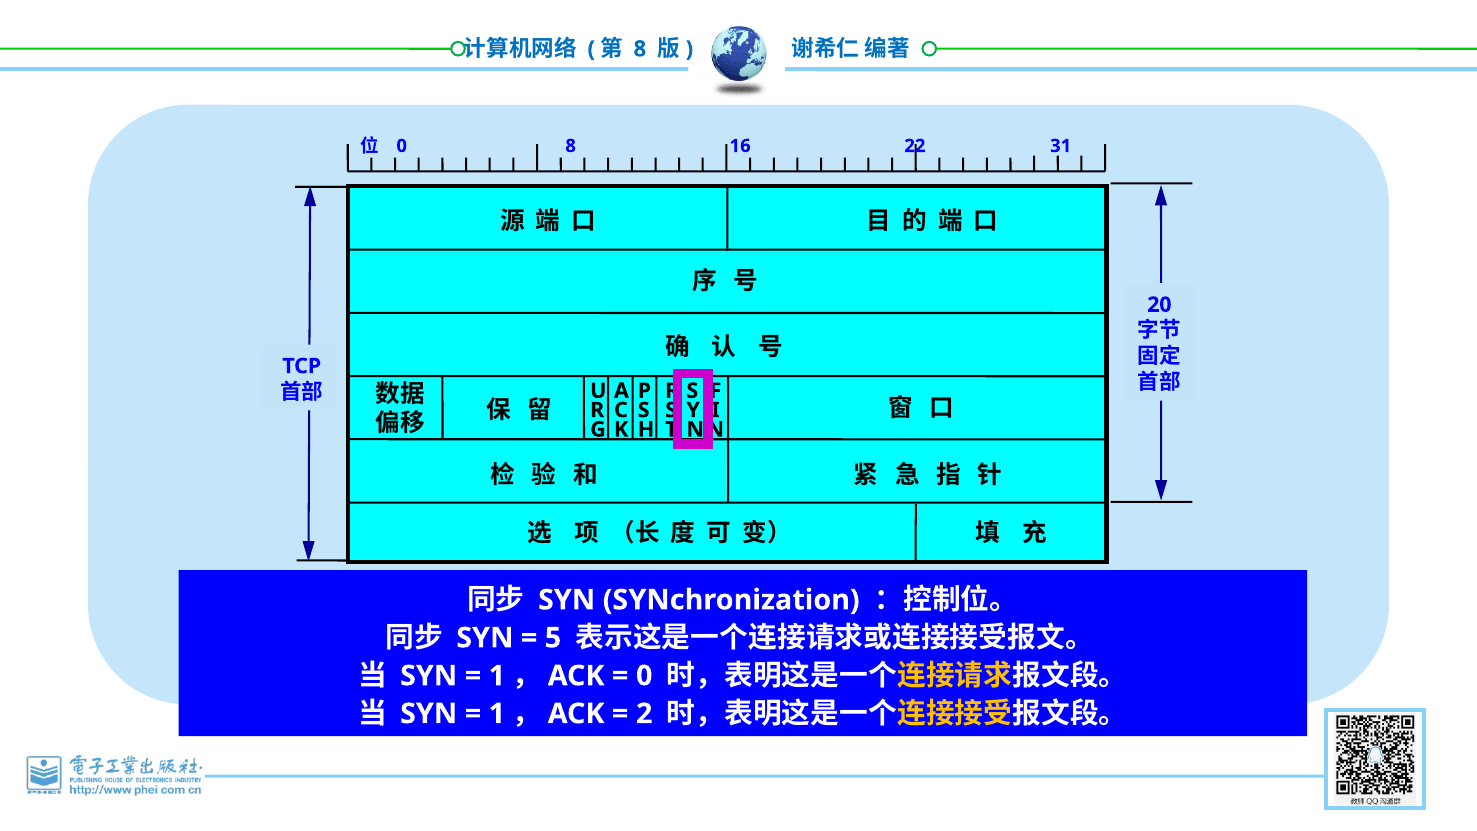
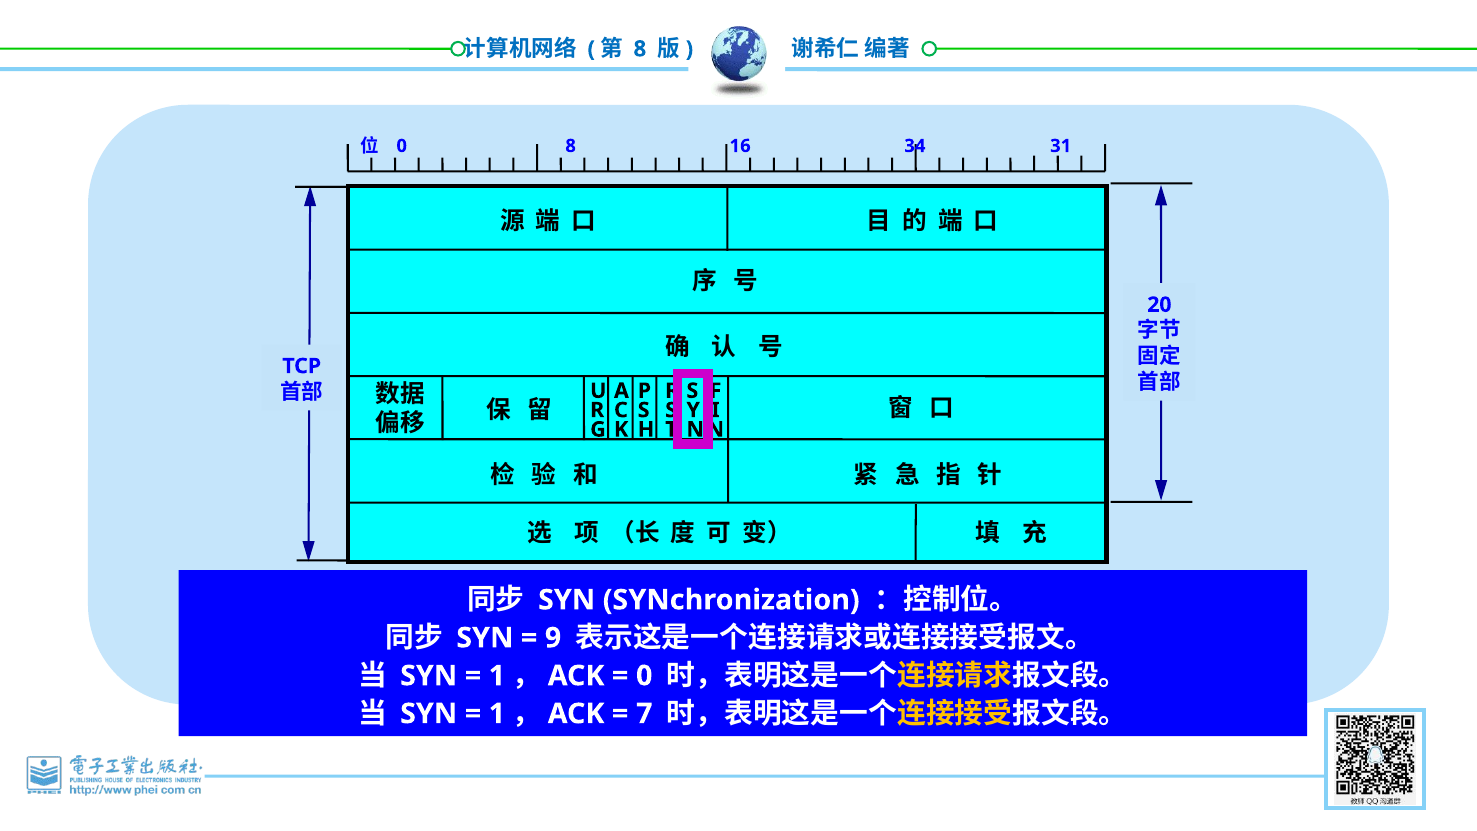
22: 22 -> 34
5: 5 -> 9
2: 2 -> 7
